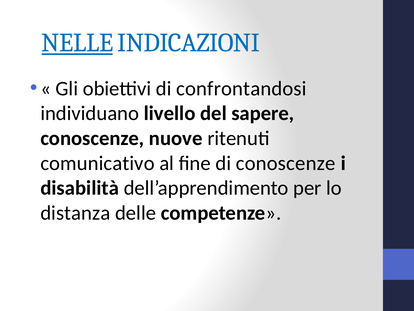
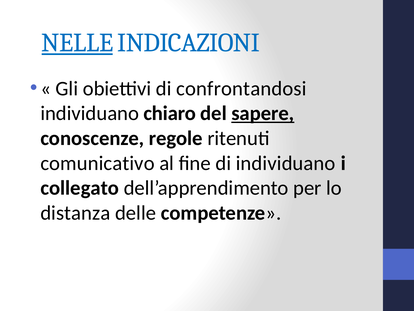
livello: livello -> chiaro
sapere underline: none -> present
nuove: nuove -> regole
di conoscenze: conoscenze -> individuano
disabilità: disabilità -> collegato
